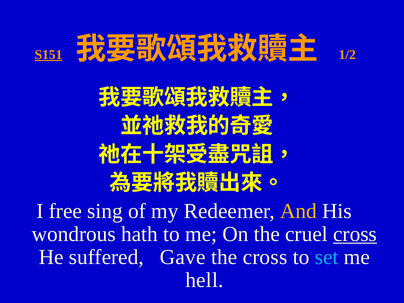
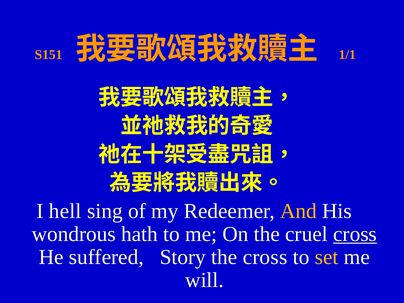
S151 underline: present -> none
1/2: 1/2 -> 1/1
free: free -> hell
Gave: Gave -> Story
set colour: light blue -> yellow
hell: hell -> will
